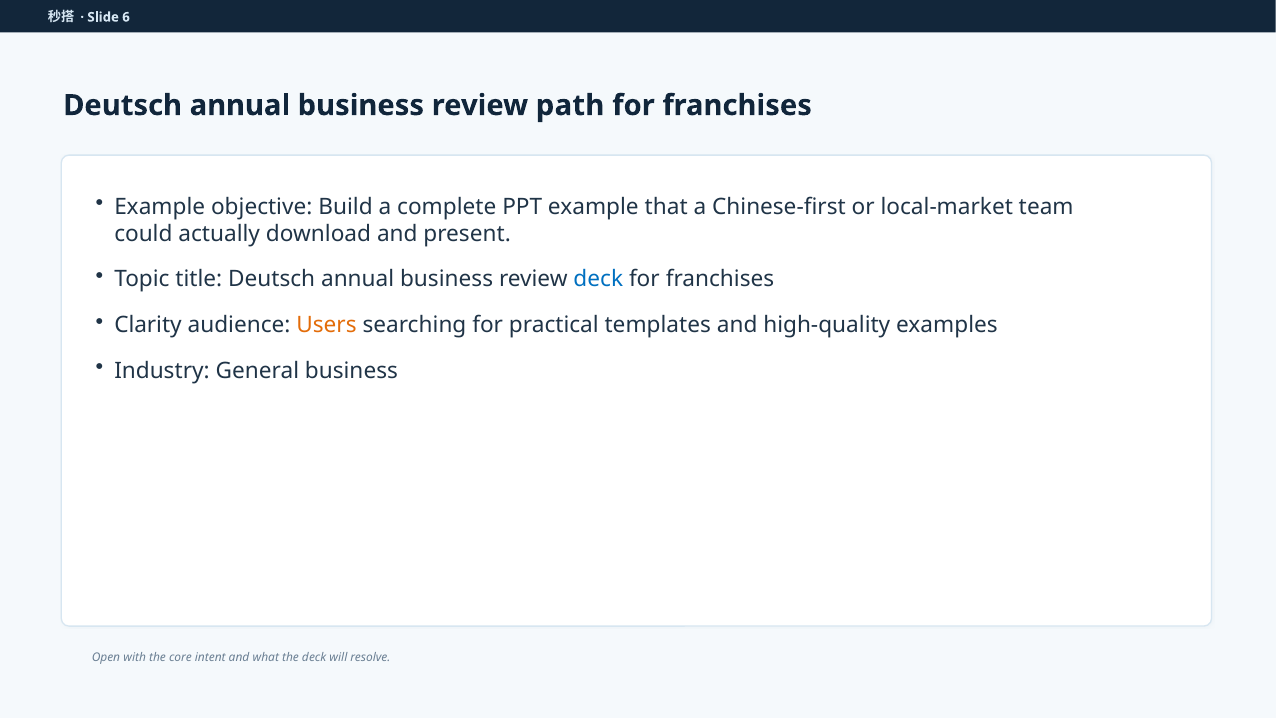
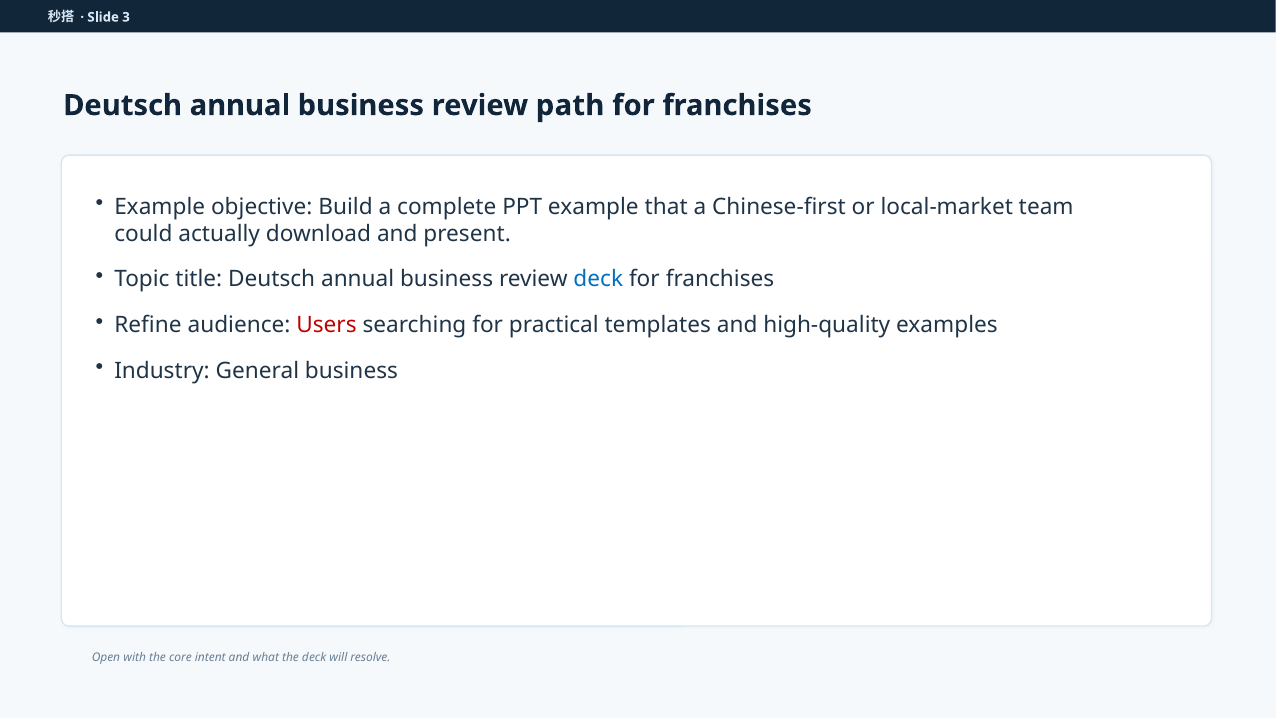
6: 6 -> 3
Clarity: Clarity -> Refine
Users colour: orange -> red
